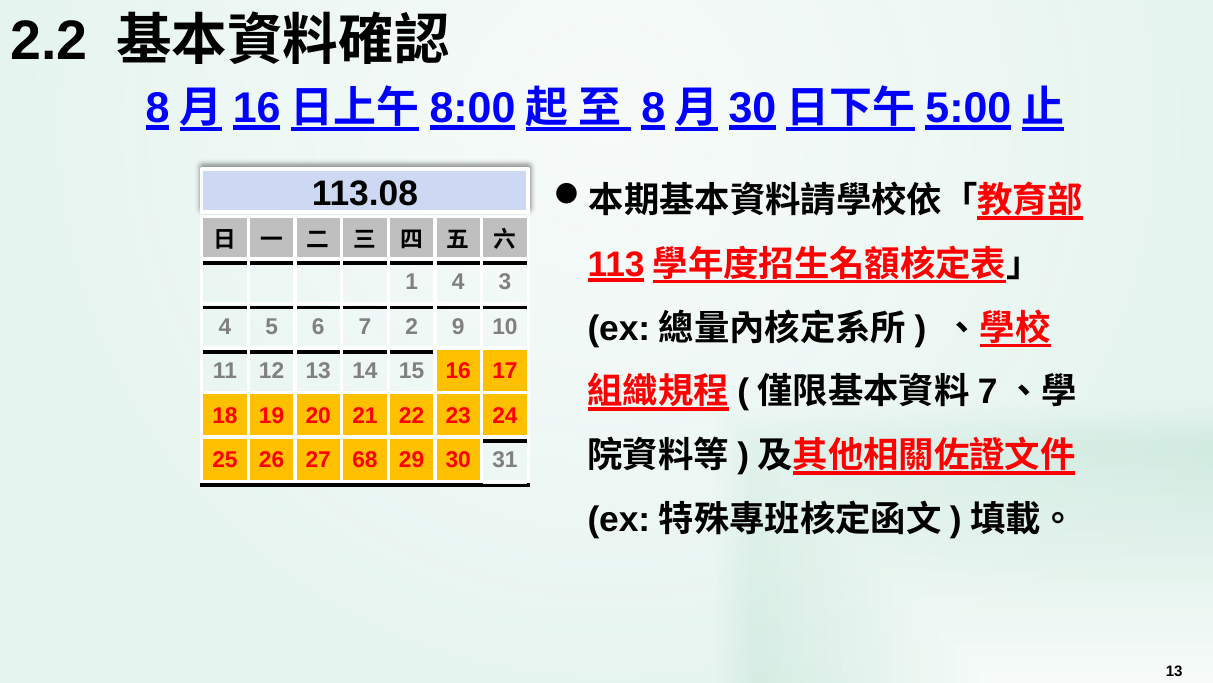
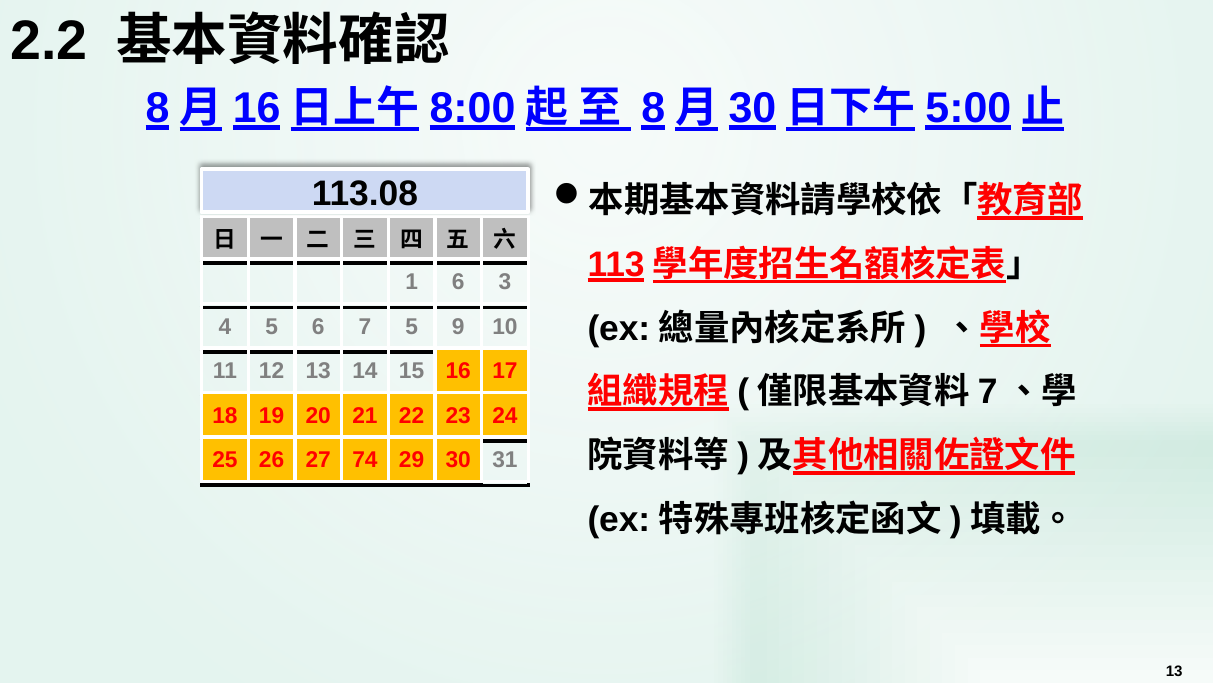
1 4: 4 -> 6
7 2: 2 -> 5
68: 68 -> 74
